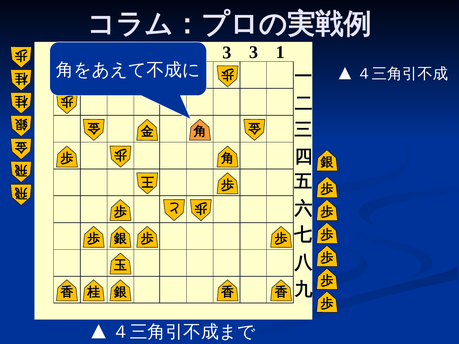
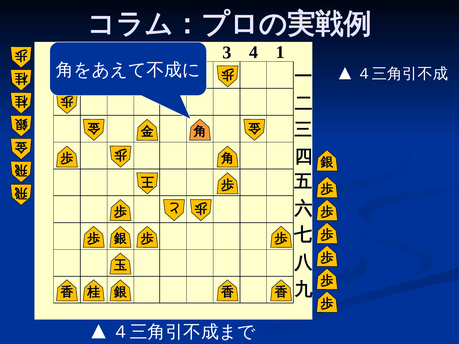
3 3: 3 -> 4
